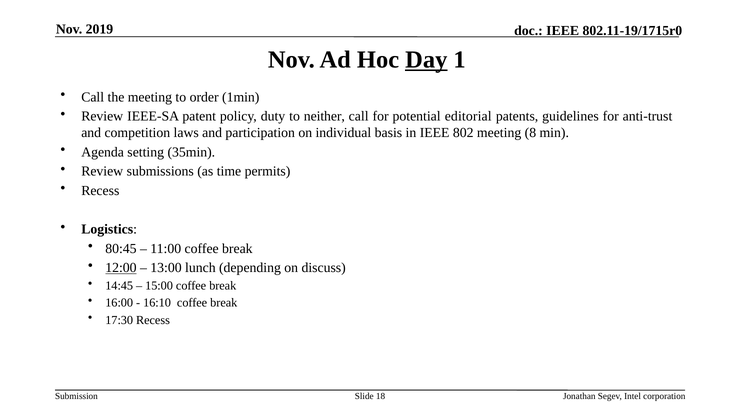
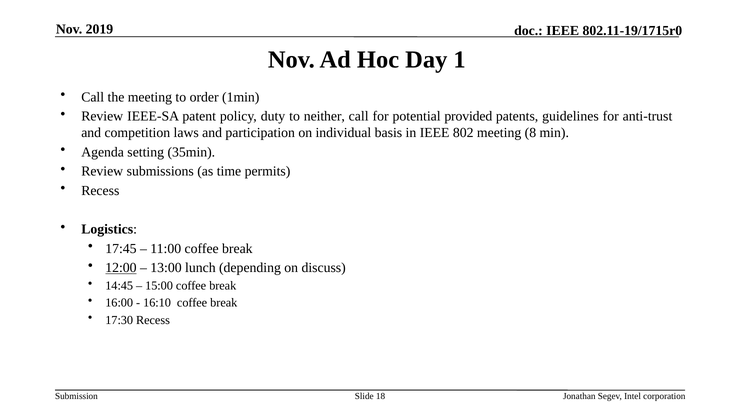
Day underline: present -> none
editorial: editorial -> provided
80:45: 80:45 -> 17:45
